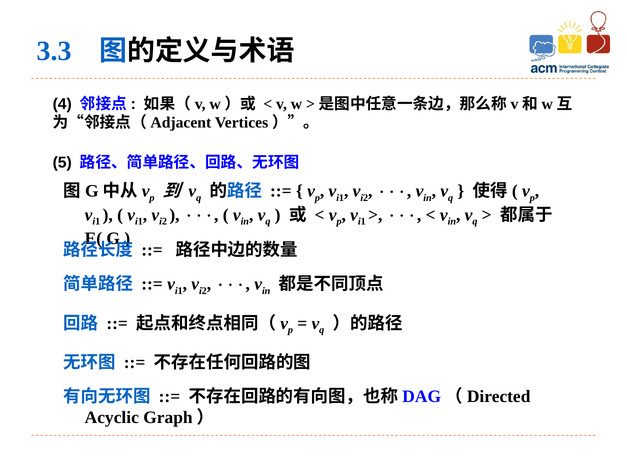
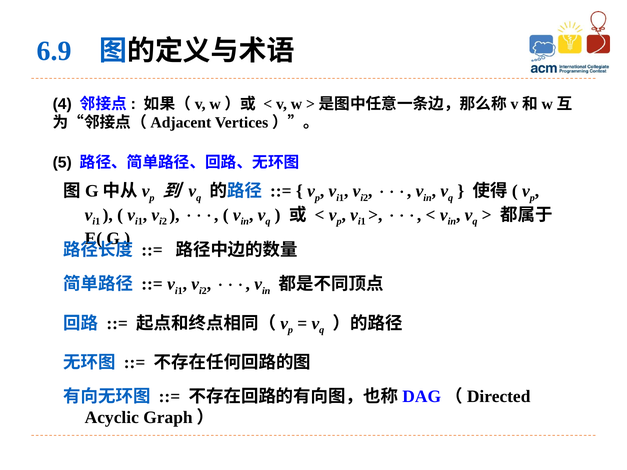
3.3: 3.3 -> 6.9
